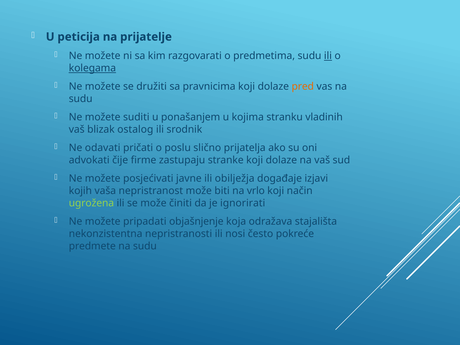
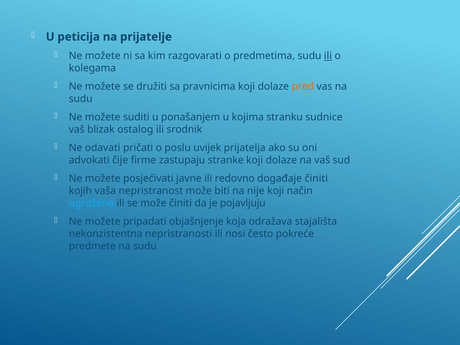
kolegama underline: present -> none
vladinih: vladinih -> sudnice
slično: slično -> uvijek
obilježja: obilježja -> redovno
događaje izjavi: izjavi -> činiti
vrlo: vrlo -> nije
ugrožena colour: light green -> light blue
ignorirati: ignorirati -> pojavljuju
